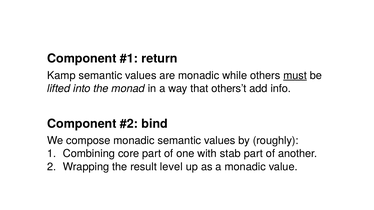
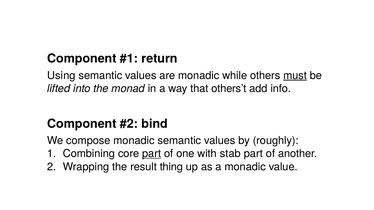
Kamp: Kamp -> Using
part at (152, 154) underline: none -> present
level: level -> thing
